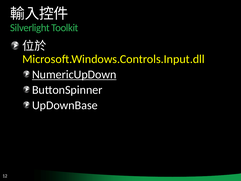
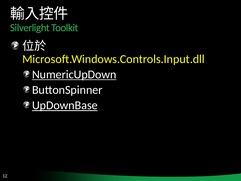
UpDownBase underline: none -> present
